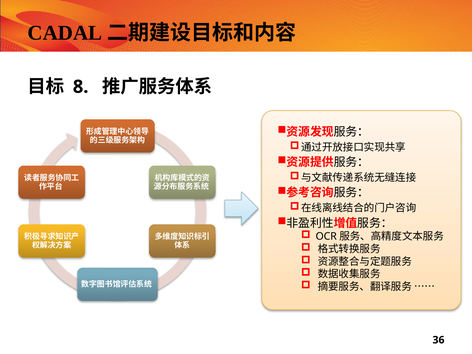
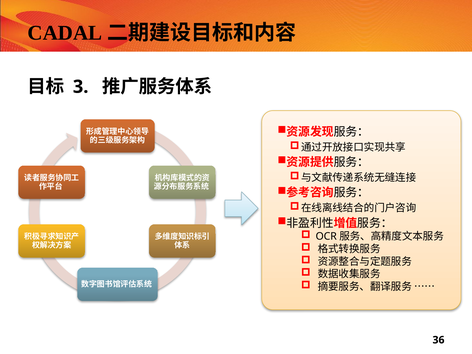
8: 8 -> 3
